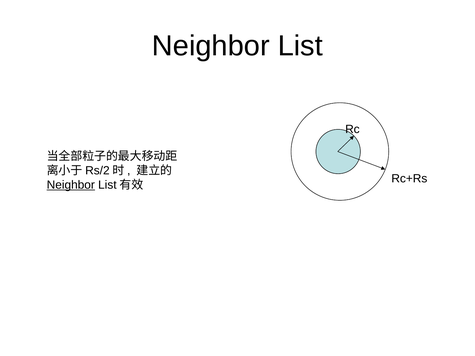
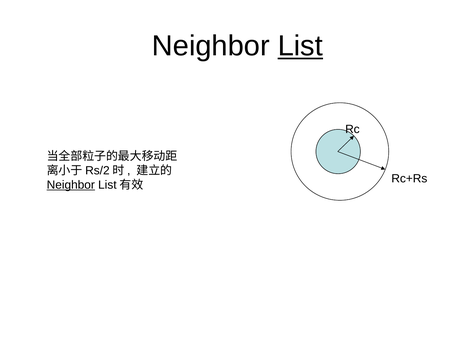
List underline: none -> present
